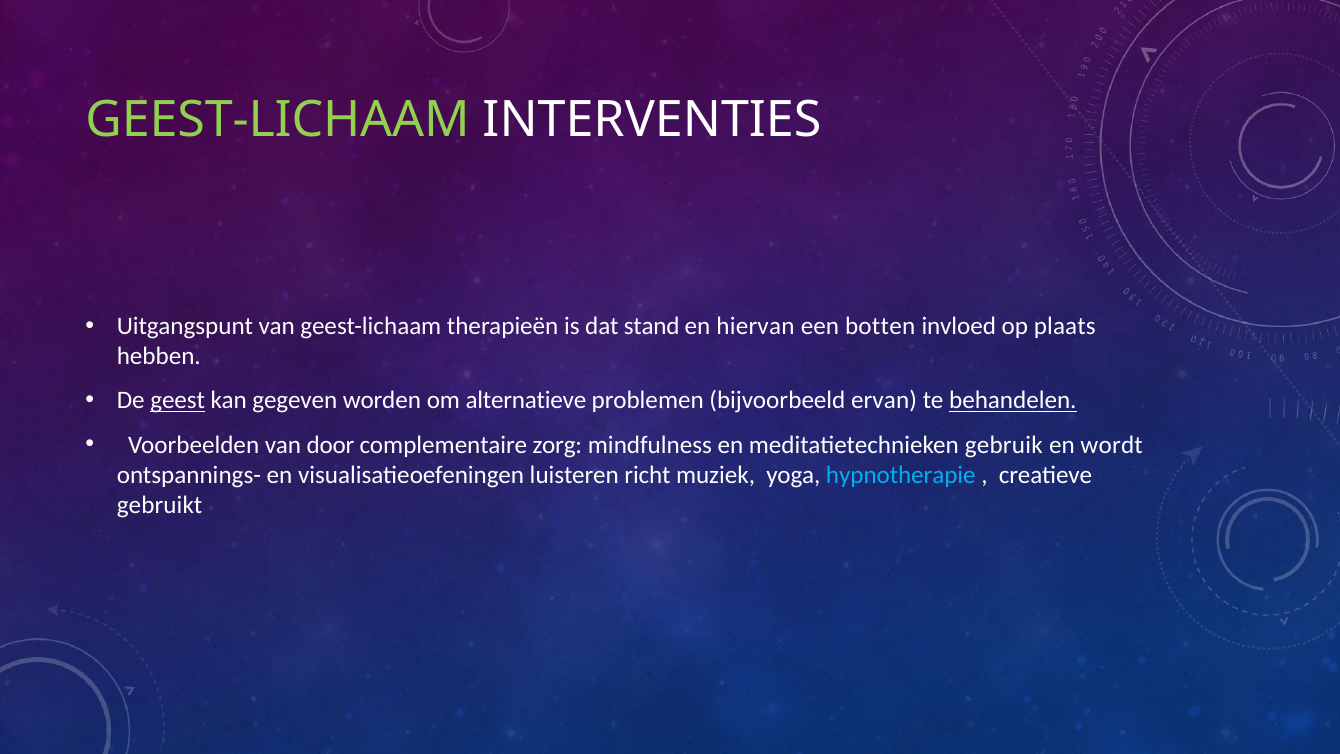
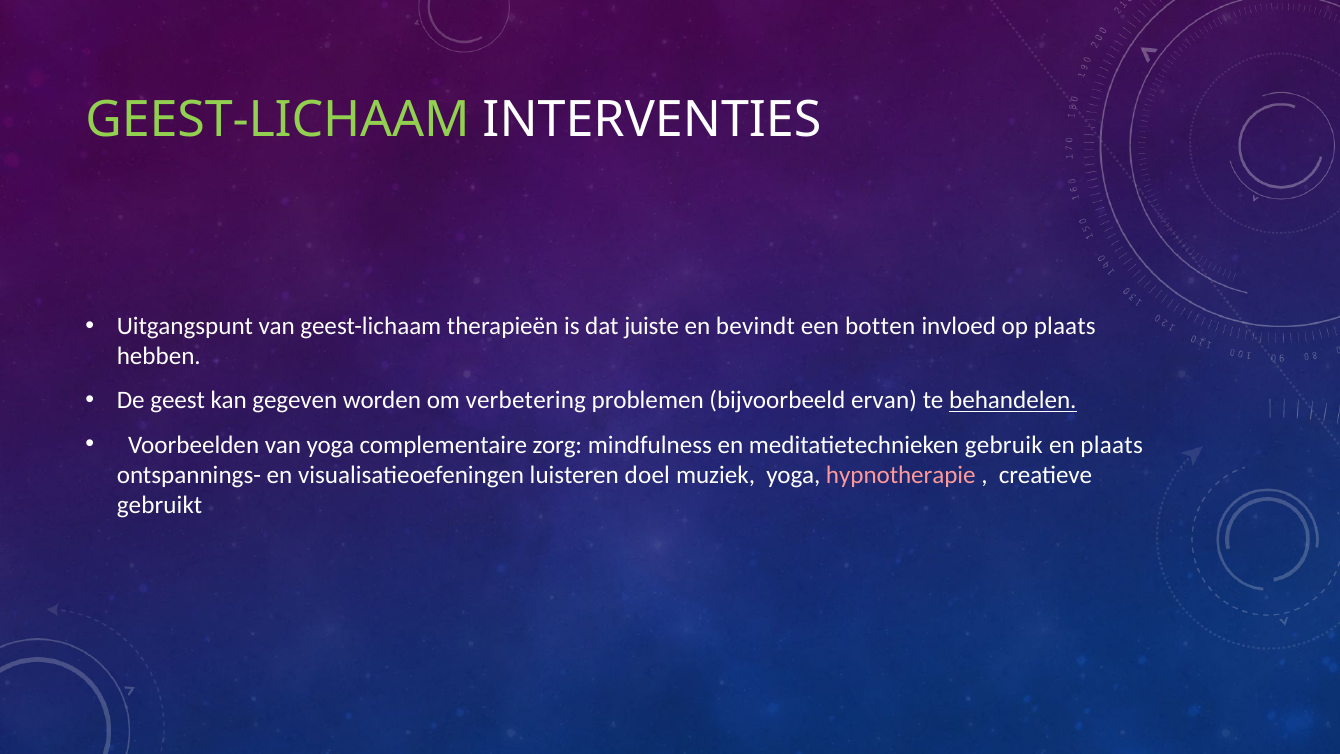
stand: stand -> juiste
hiervan: hiervan -> bevindt
geest underline: present -> none
alternatieve: alternatieve -> verbetering
van door: door -> yoga
en wordt: wordt -> plaats
richt: richt -> doel
hypnotherapie colour: light blue -> pink
